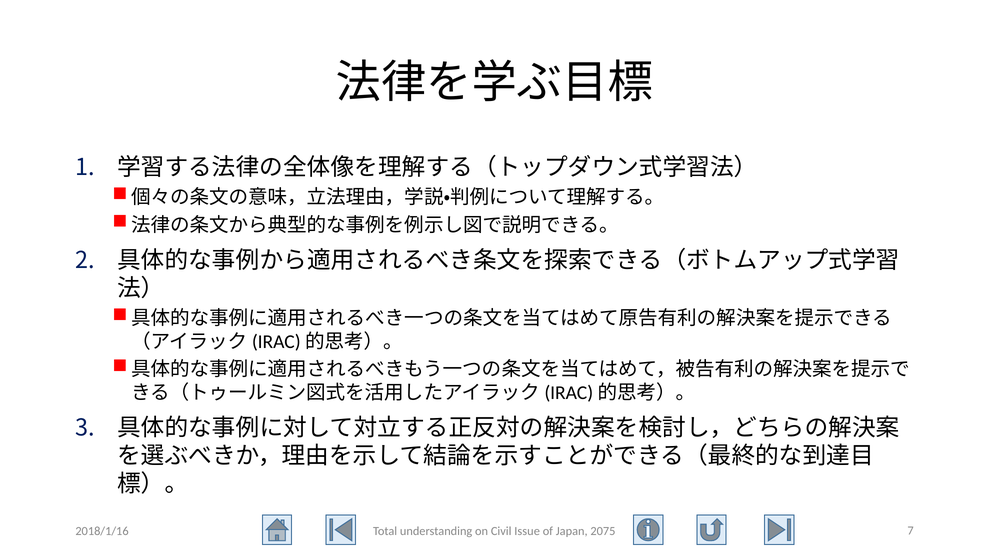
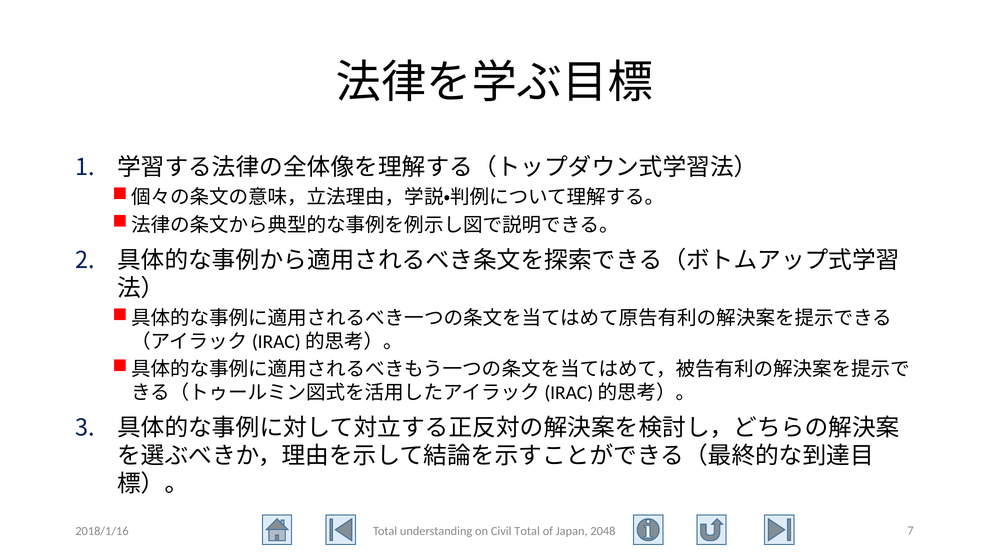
Civil Issue: Issue -> Total
2075: 2075 -> 2048
